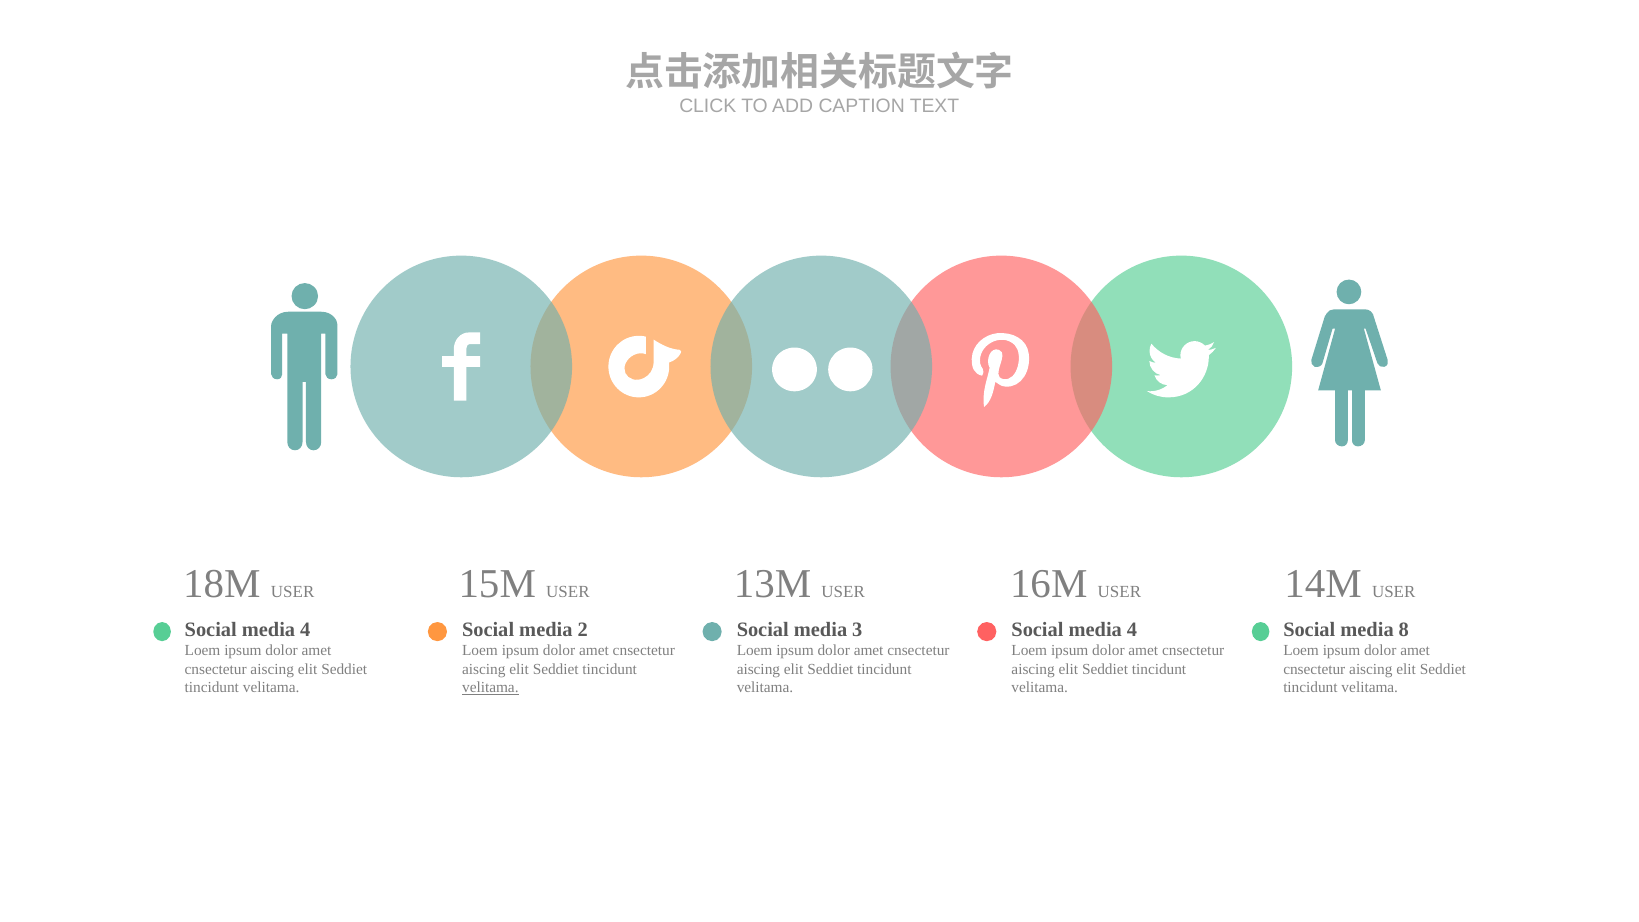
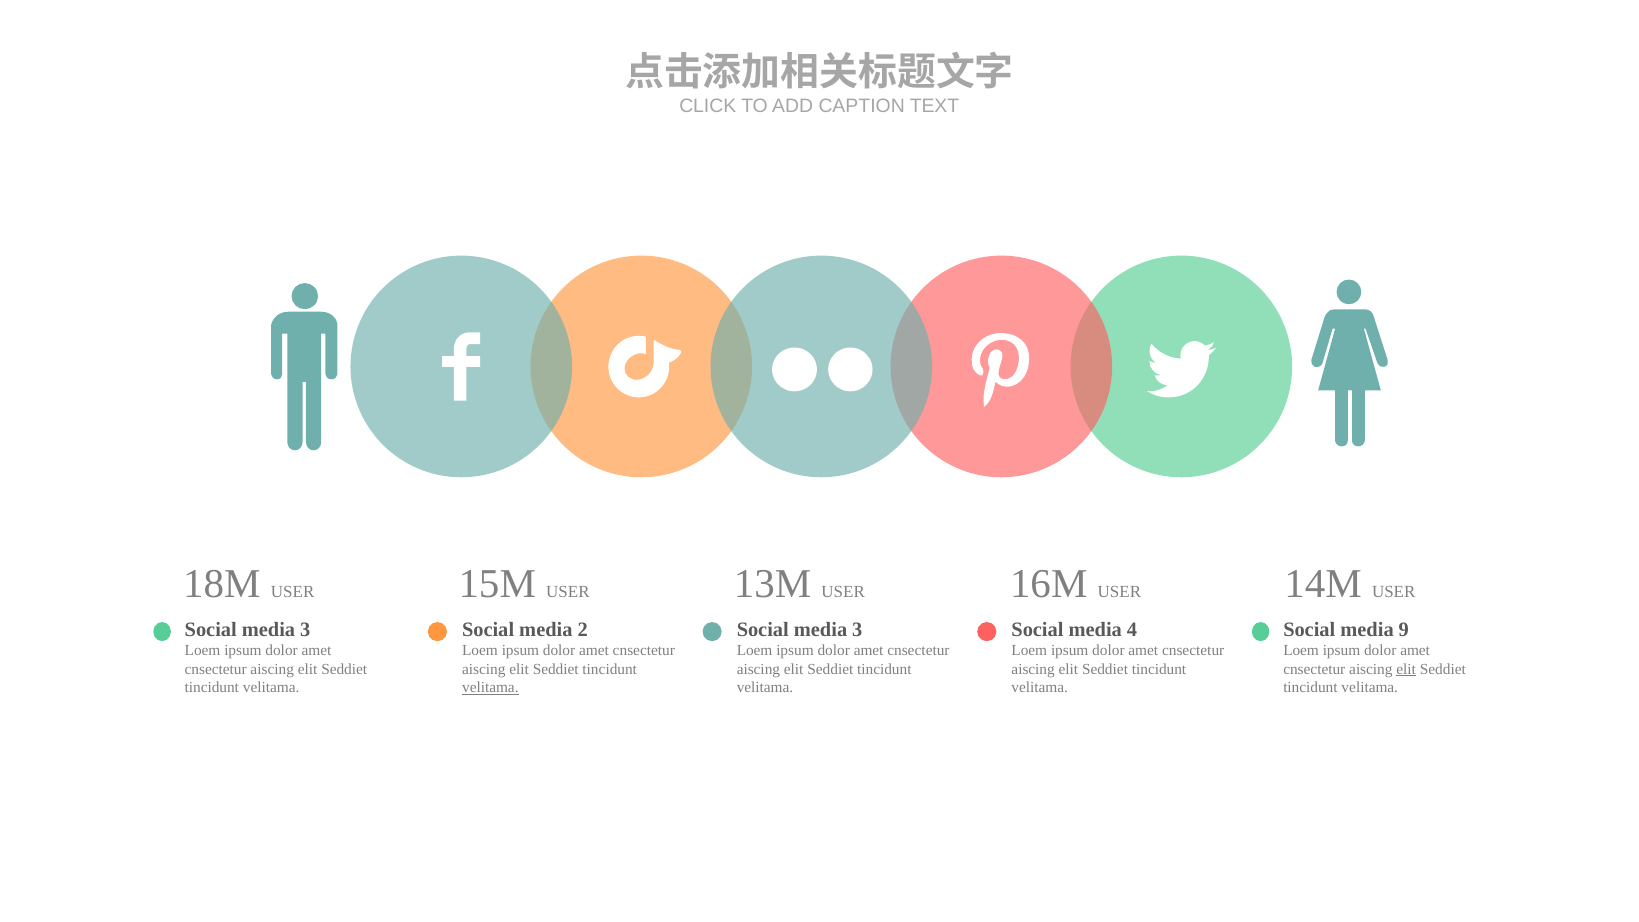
4 at (305, 629): 4 -> 3
8: 8 -> 9
elit at (1406, 669) underline: none -> present
